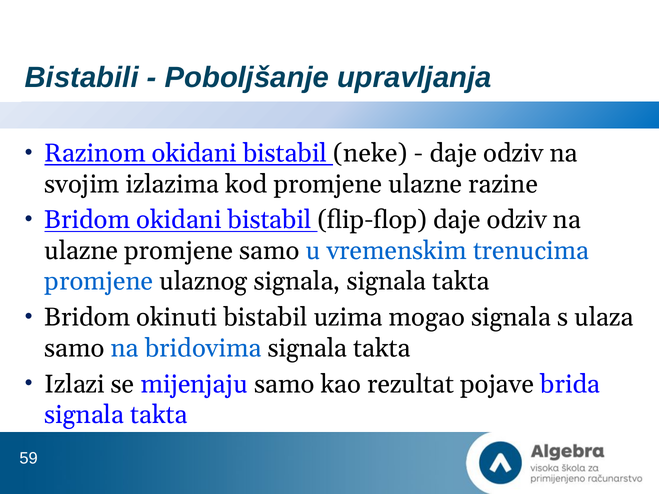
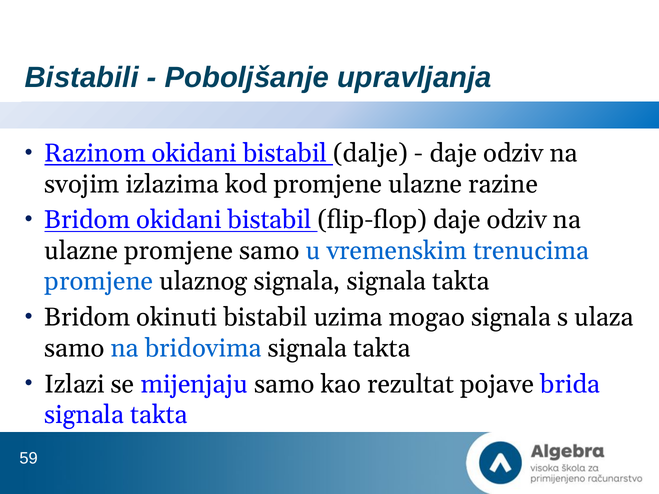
neke: neke -> dalje
